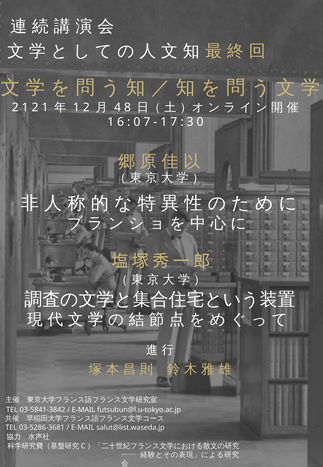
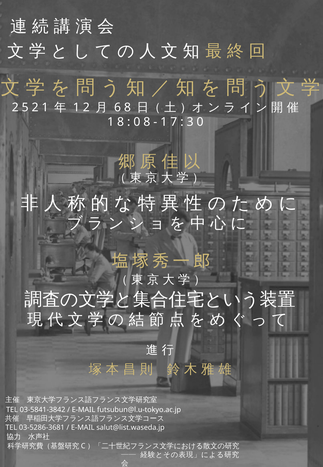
1 at (25, 107): 1 -> 5
4: 4 -> 6
1 6: 6 -> 8
0 7: 7 -> 8
